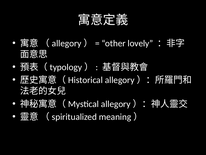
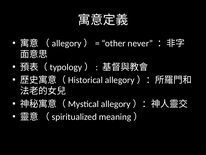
lovely: lovely -> never
